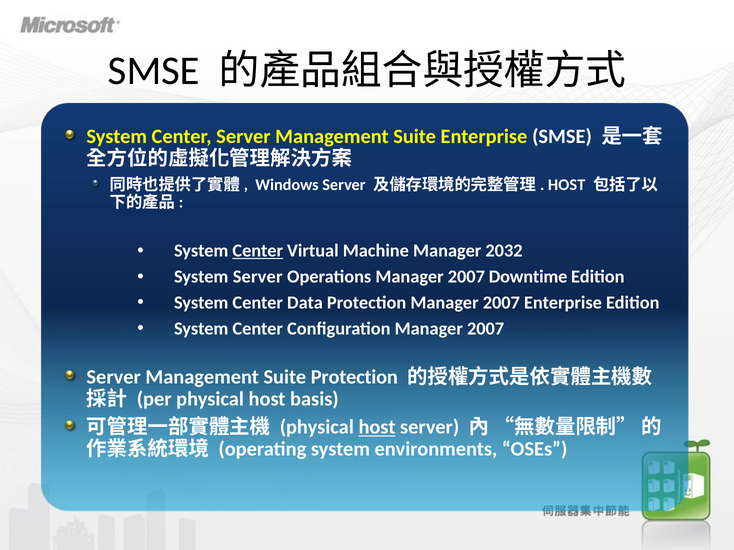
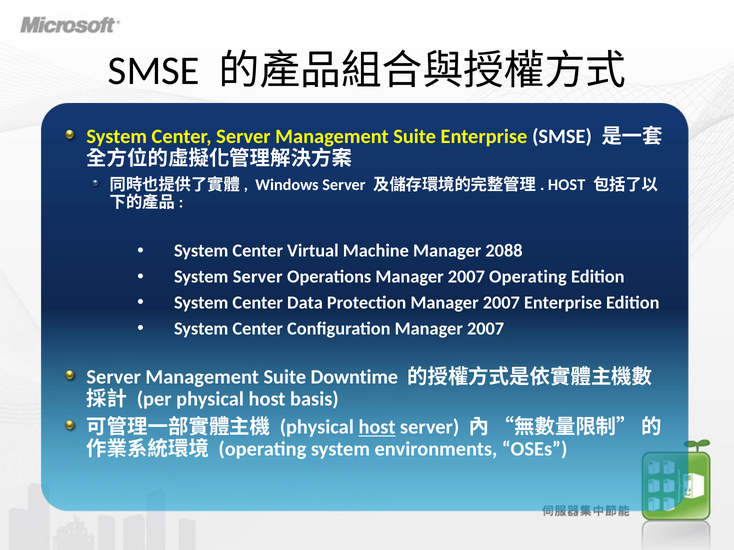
Center at (258, 251) underline: present -> none
2032: 2032 -> 2088
2007 Downtime: Downtime -> Operating
Suite Protection: Protection -> Downtime
